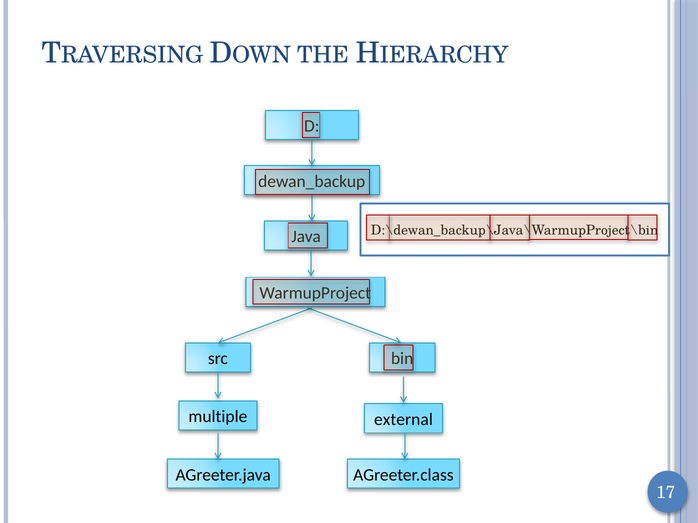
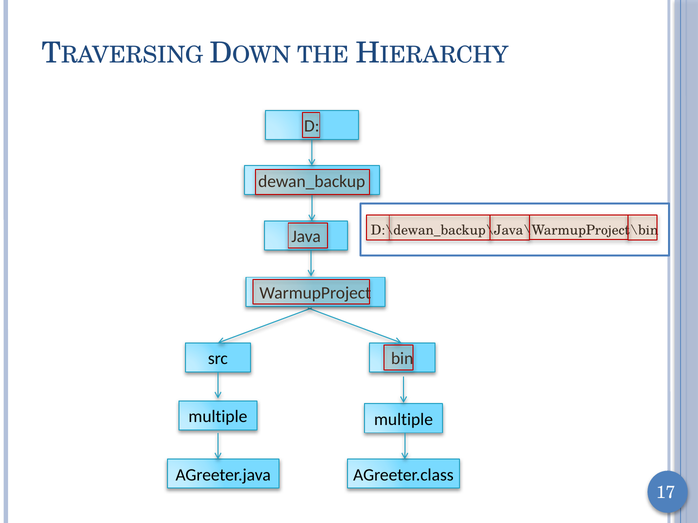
external at (403, 420): external -> multiple
